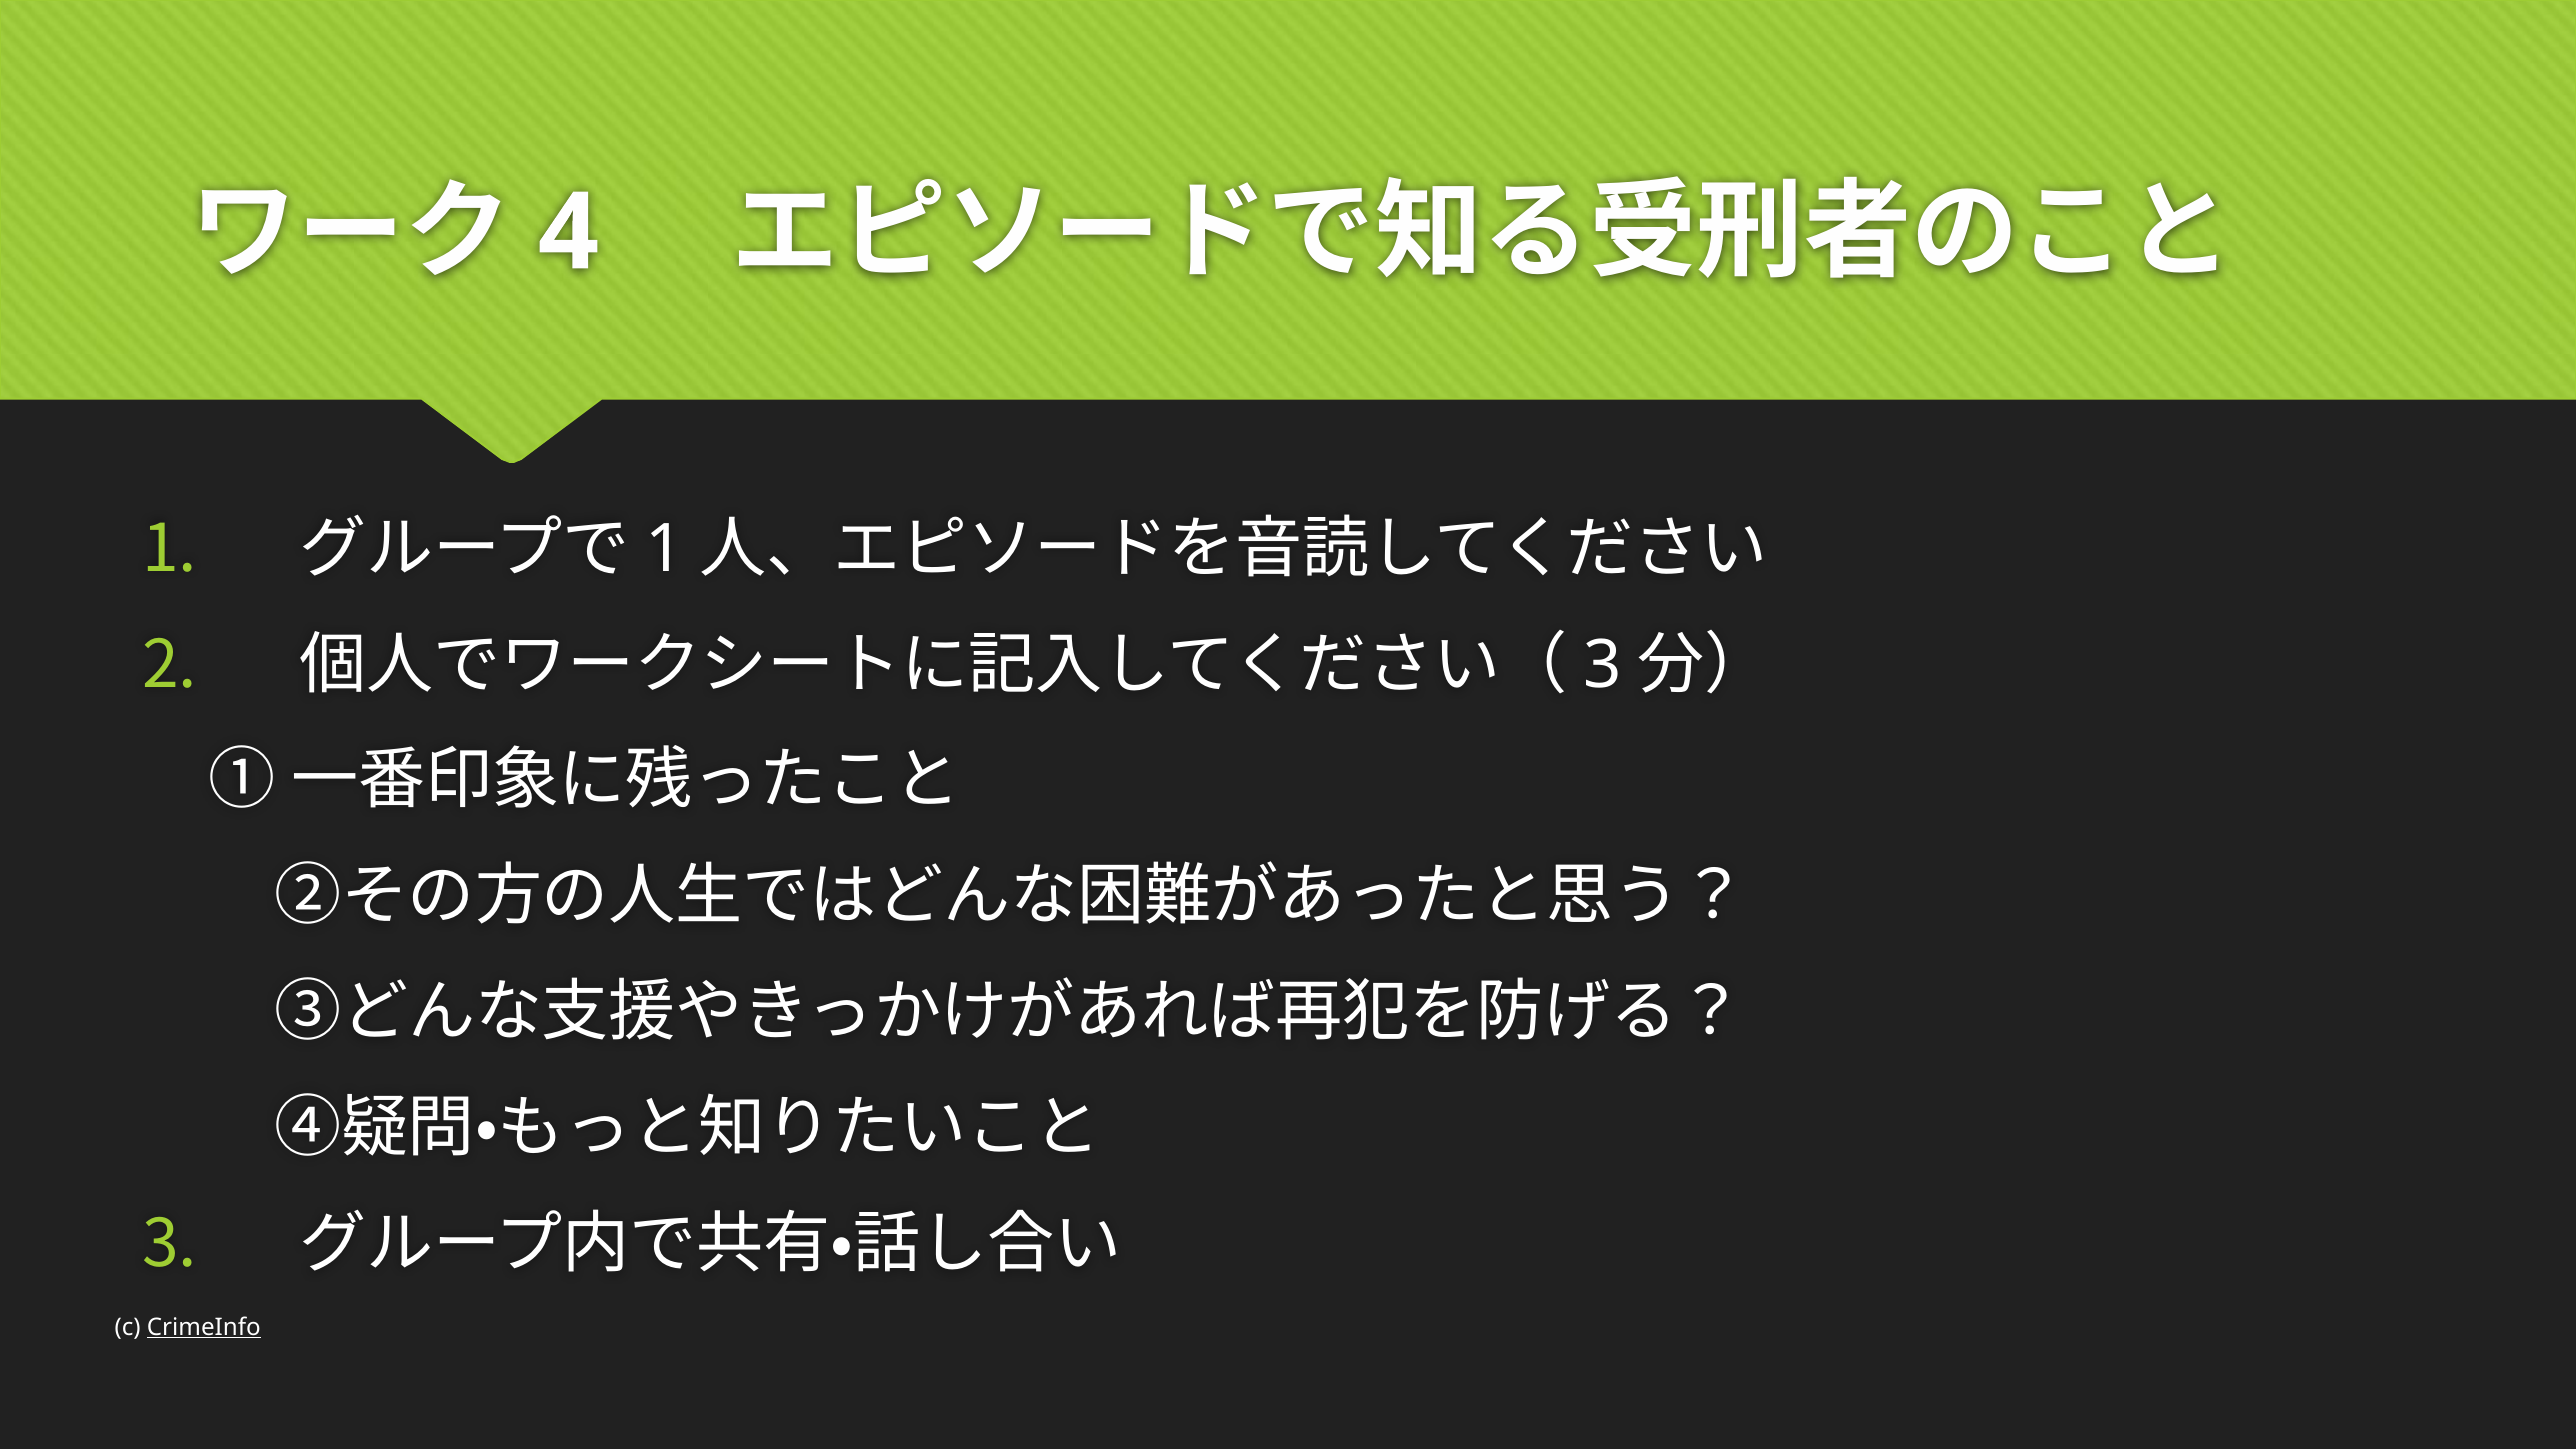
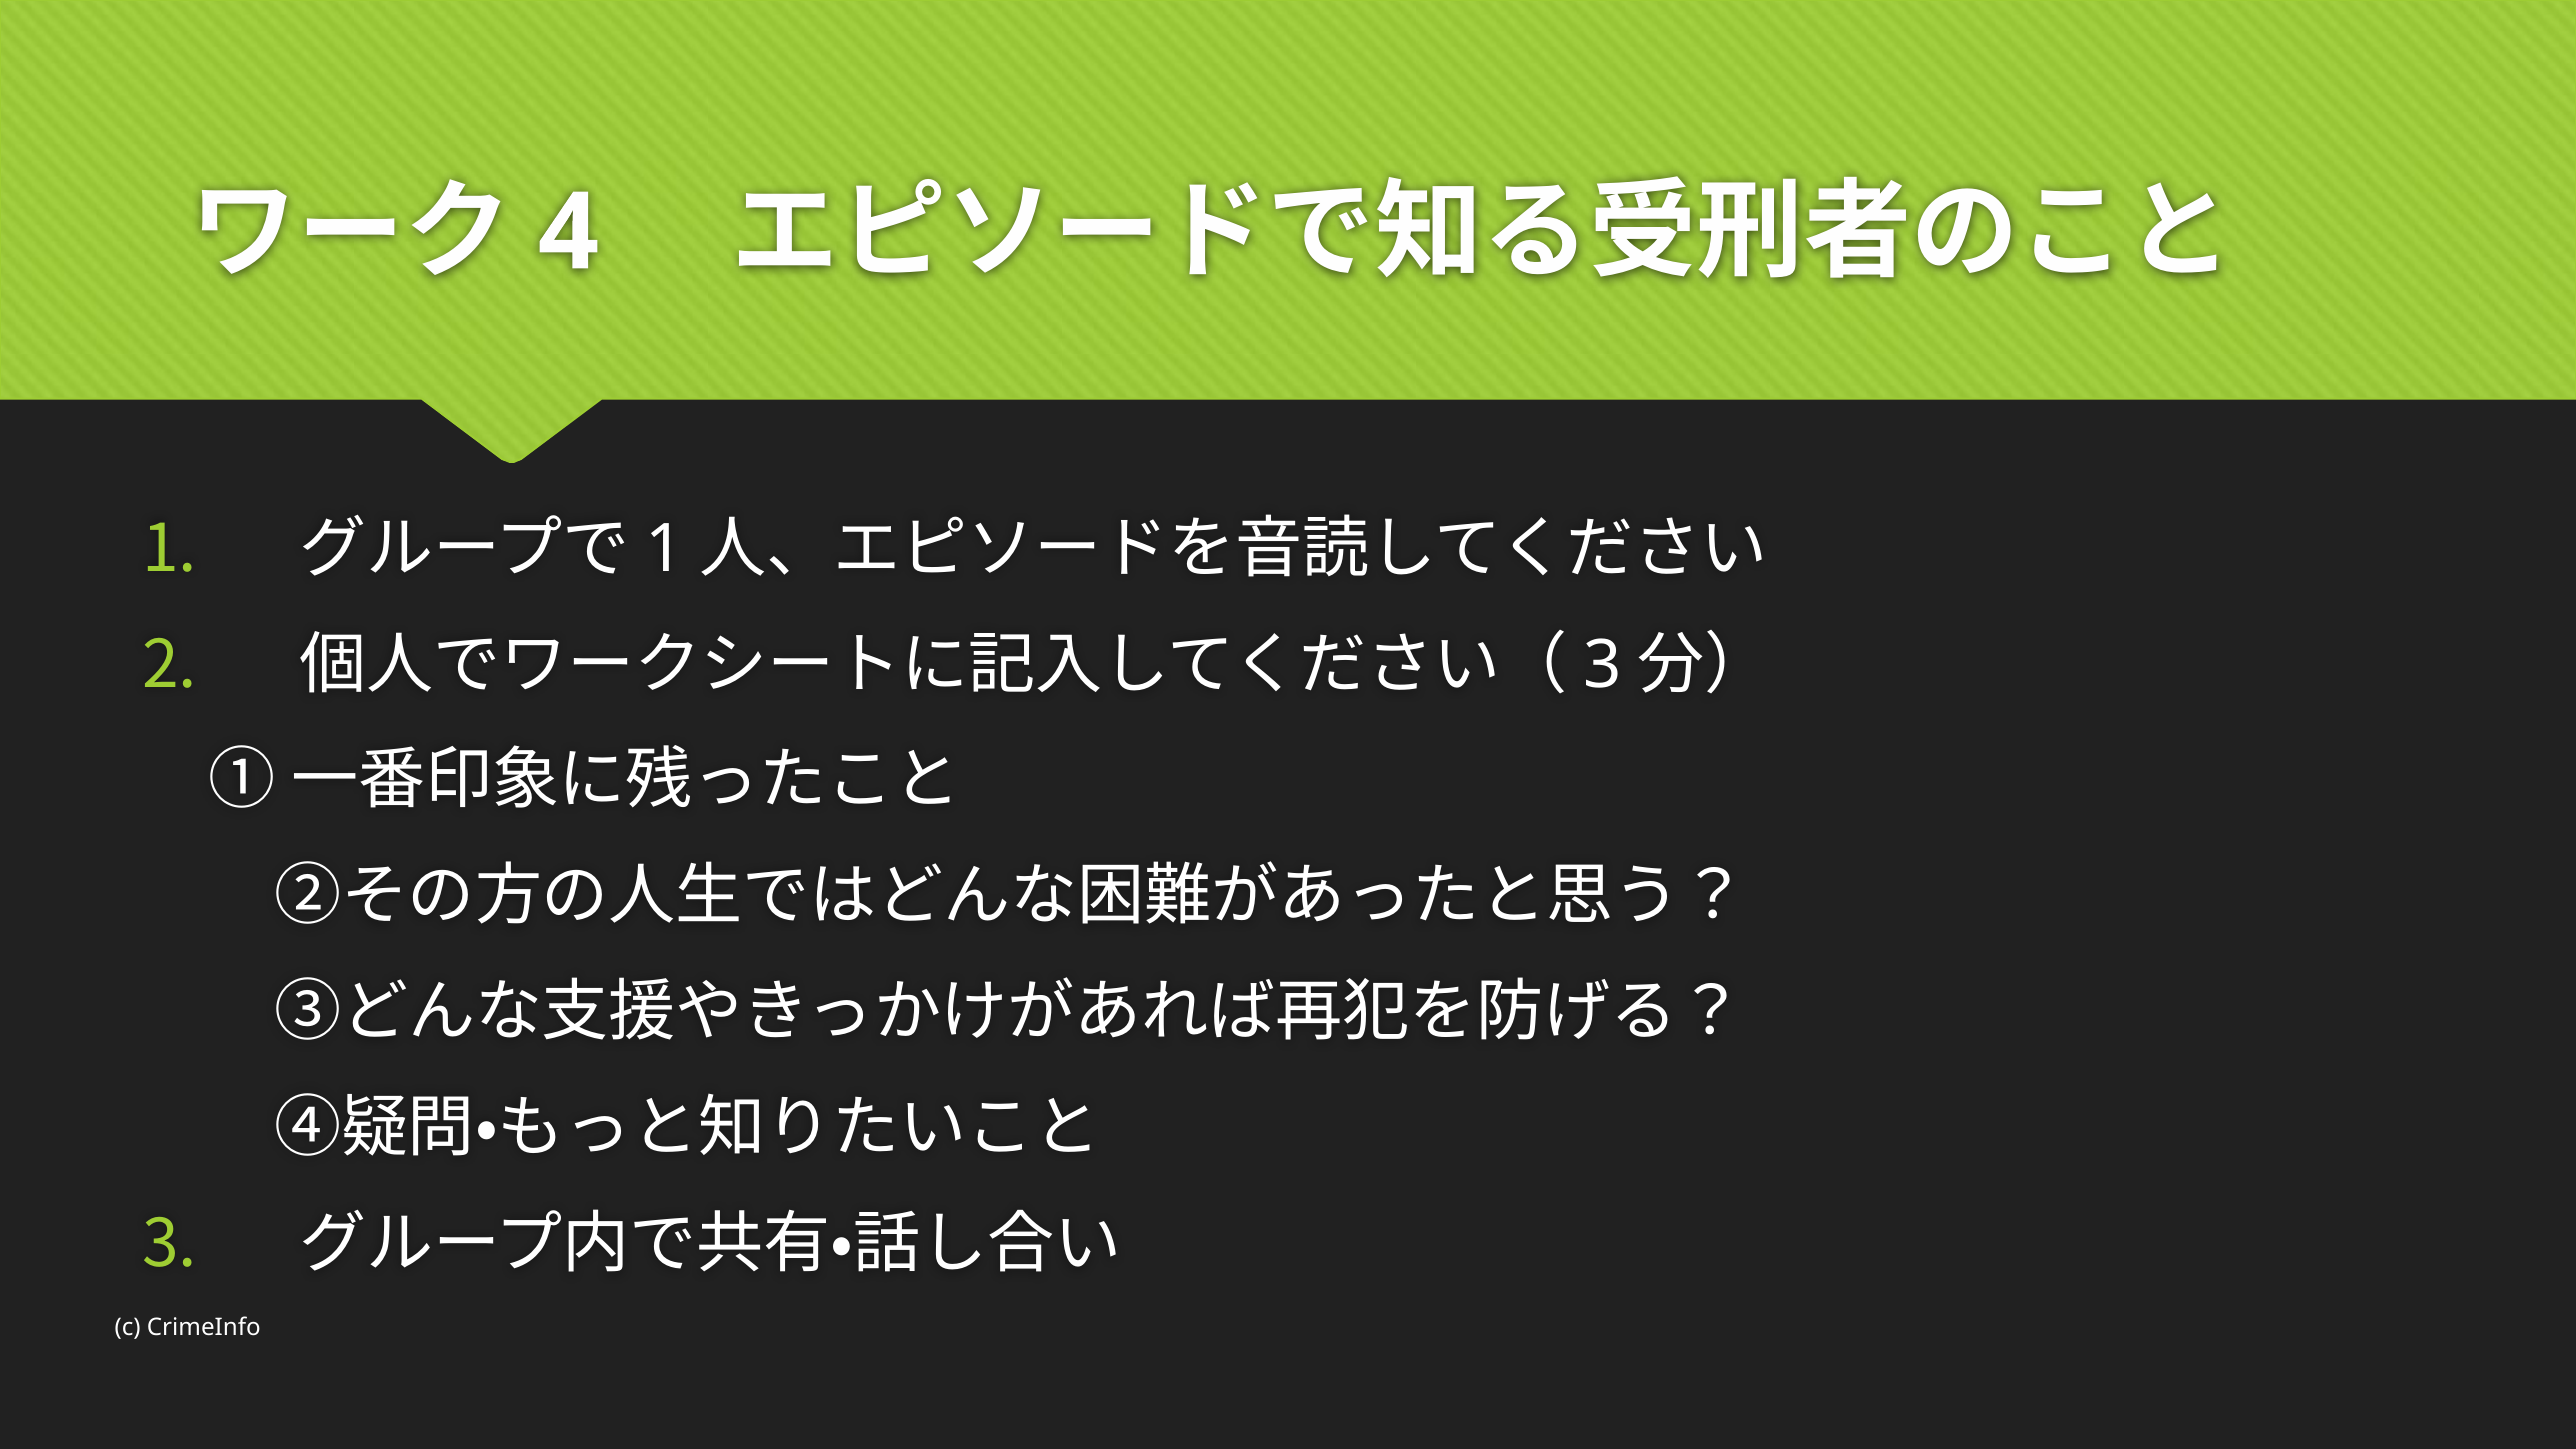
CrimeInfo underline: present -> none
